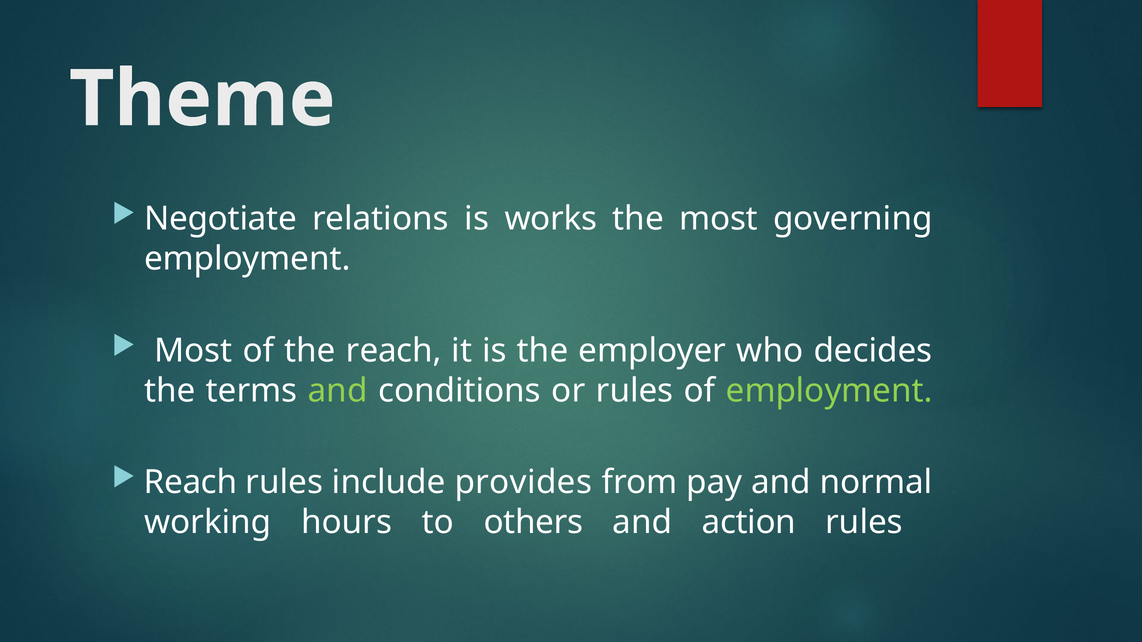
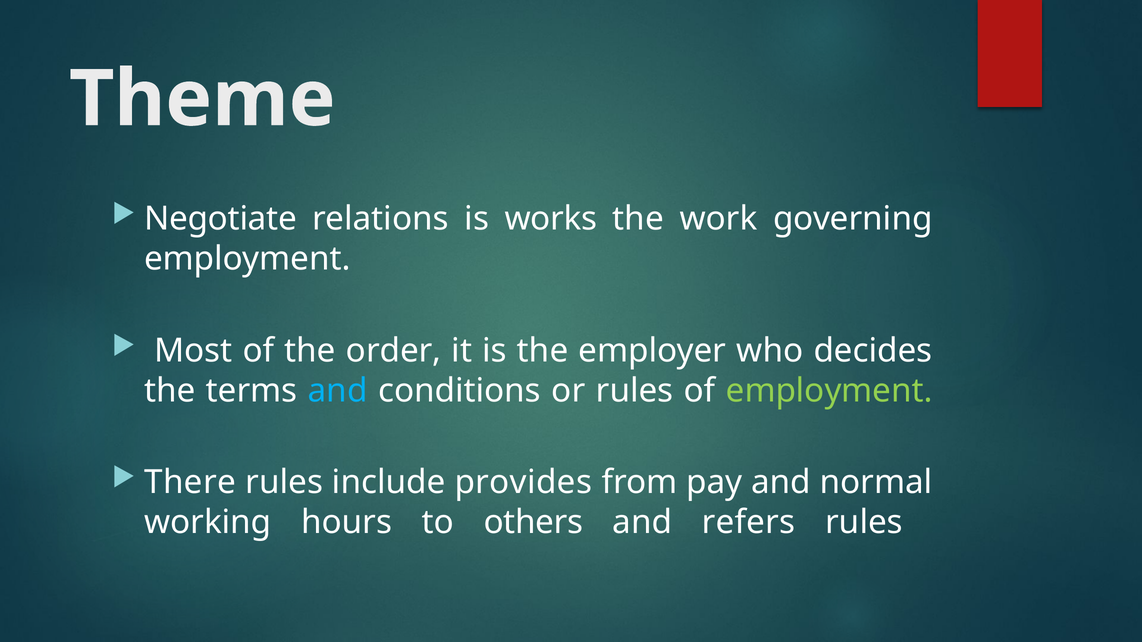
the most: most -> work
the reach: reach -> order
and at (338, 391) colour: light green -> light blue
Reach at (190, 483): Reach -> There
action: action -> refers
